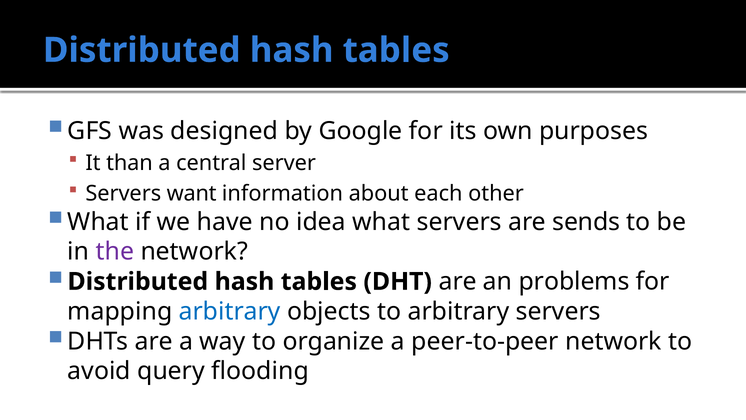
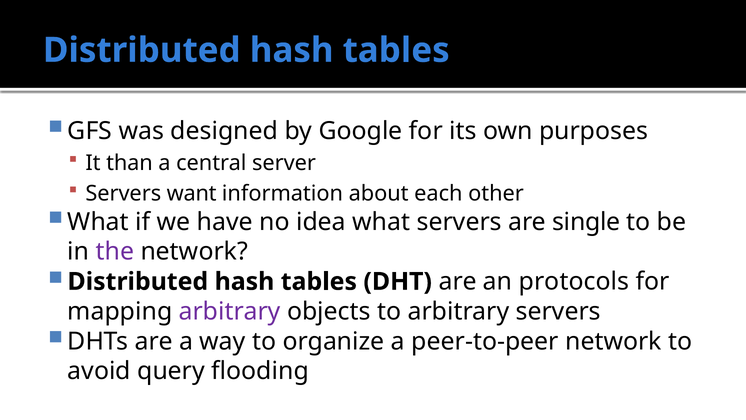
sends: sends -> single
problems: problems -> protocols
arbitrary at (230, 311) colour: blue -> purple
